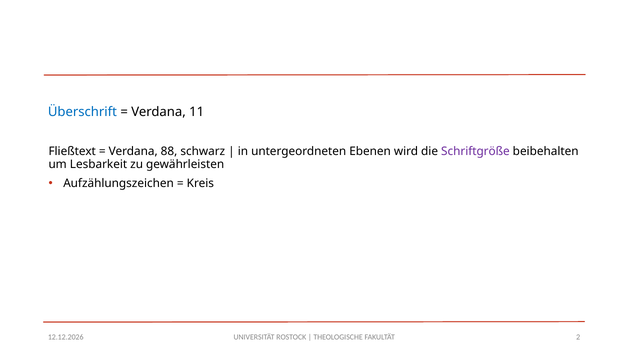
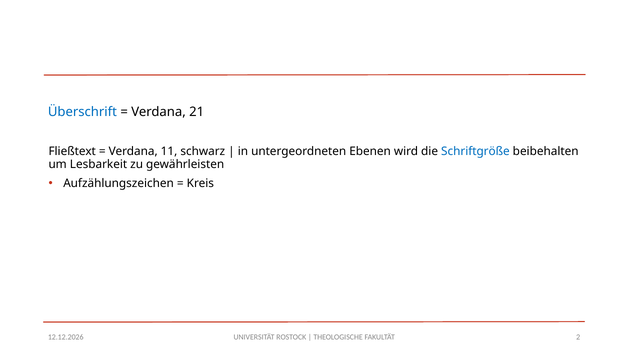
11: 11 -> 21
88: 88 -> 11
Schriftgröße colour: purple -> blue
